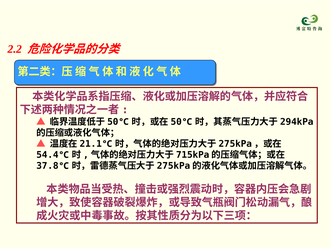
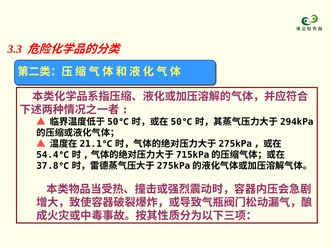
2.2: 2.2 -> 3.3
